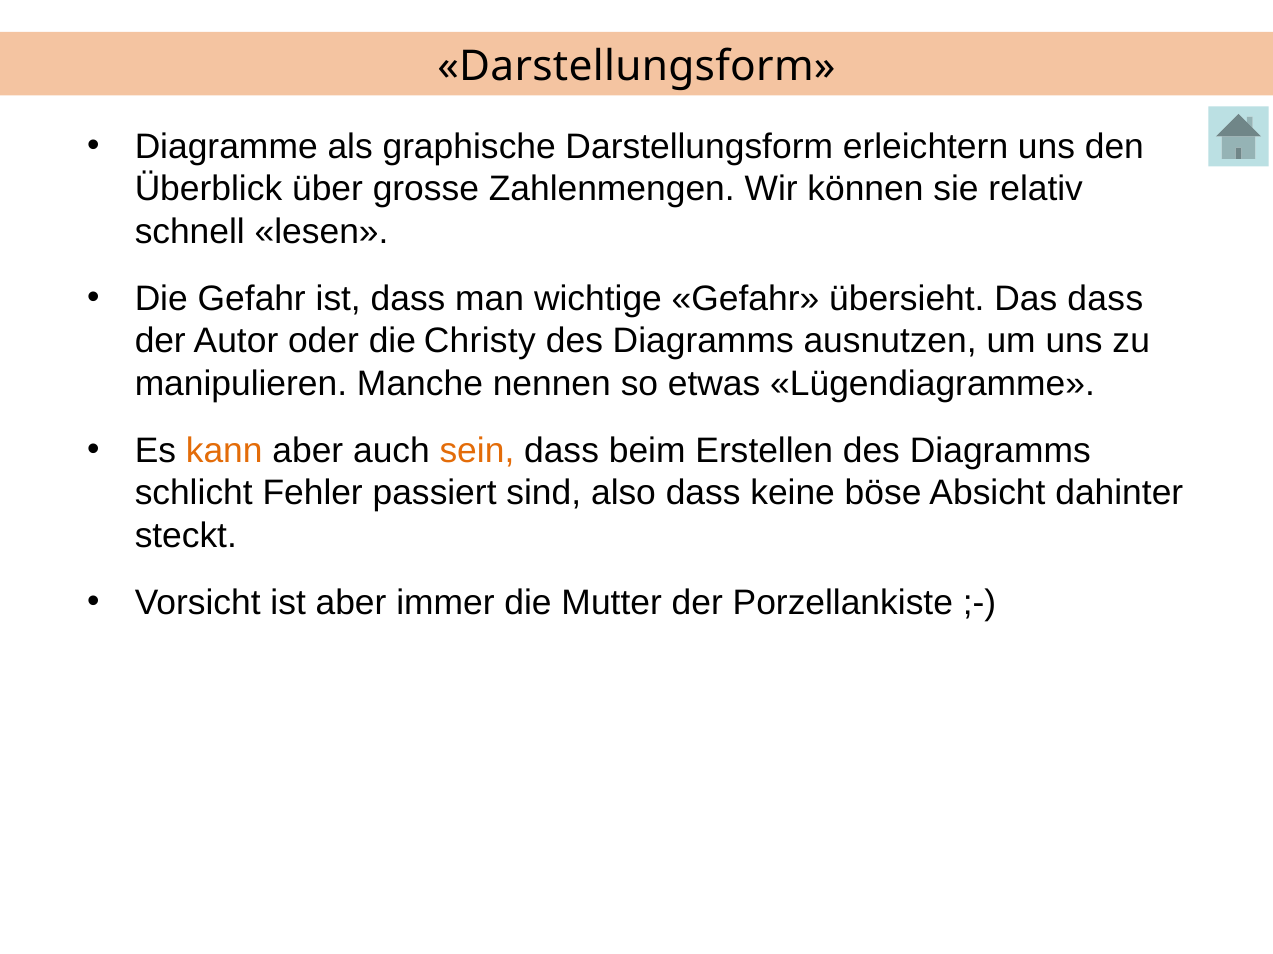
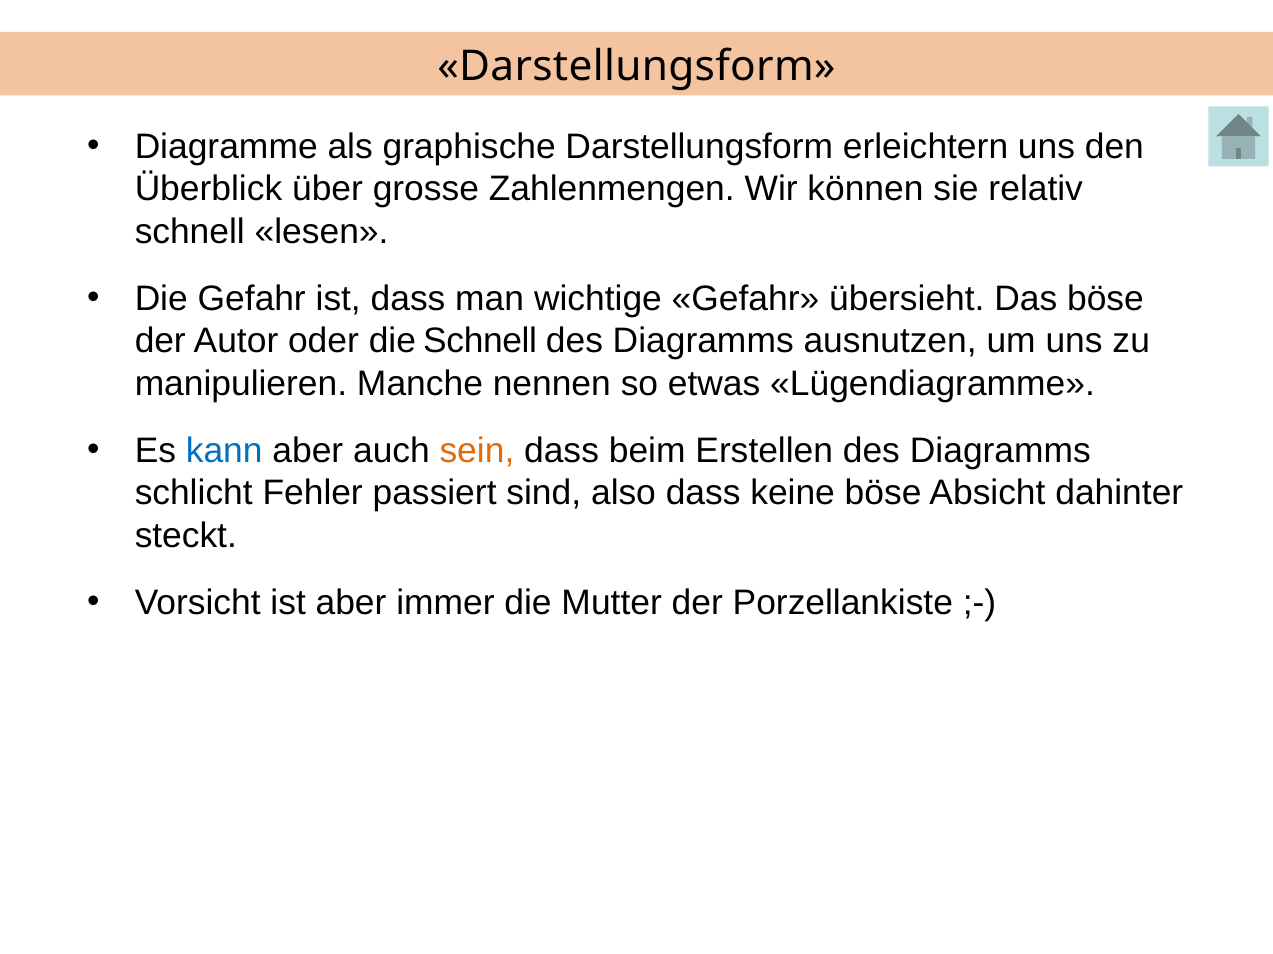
Das dass: dass -> böse
die Christy: Christy -> Schnell
kann colour: orange -> blue
